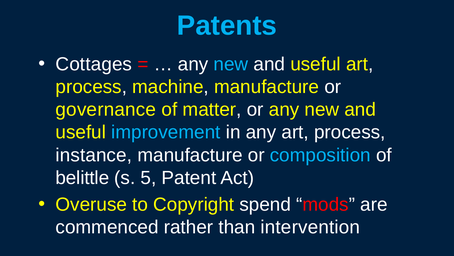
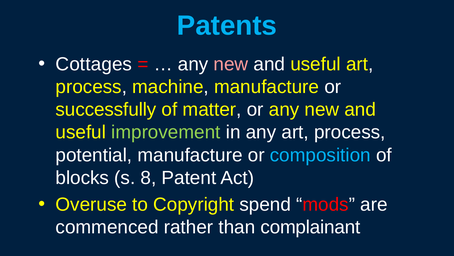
new at (231, 64) colour: light blue -> pink
governance: governance -> successfully
improvement colour: light blue -> light green
instance: instance -> potential
belittle: belittle -> blocks
5: 5 -> 8
intervention: intervention -> complainant
